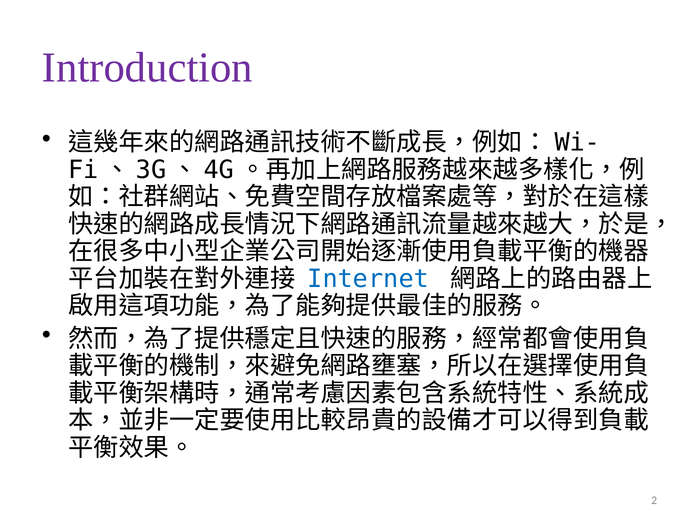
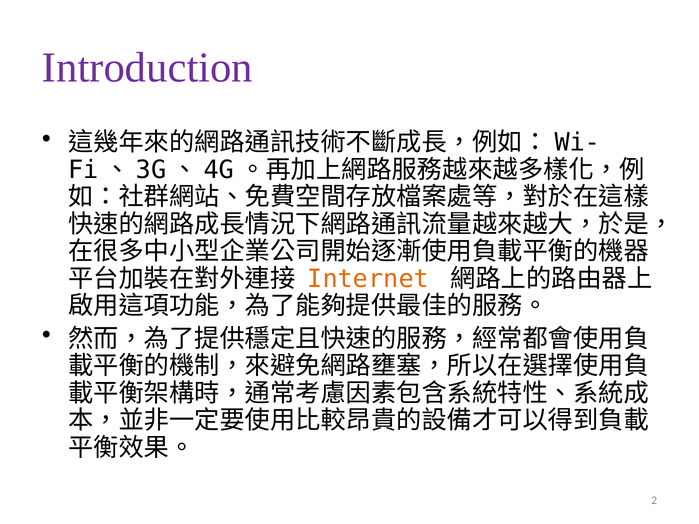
Internet colour: blue -> orange
